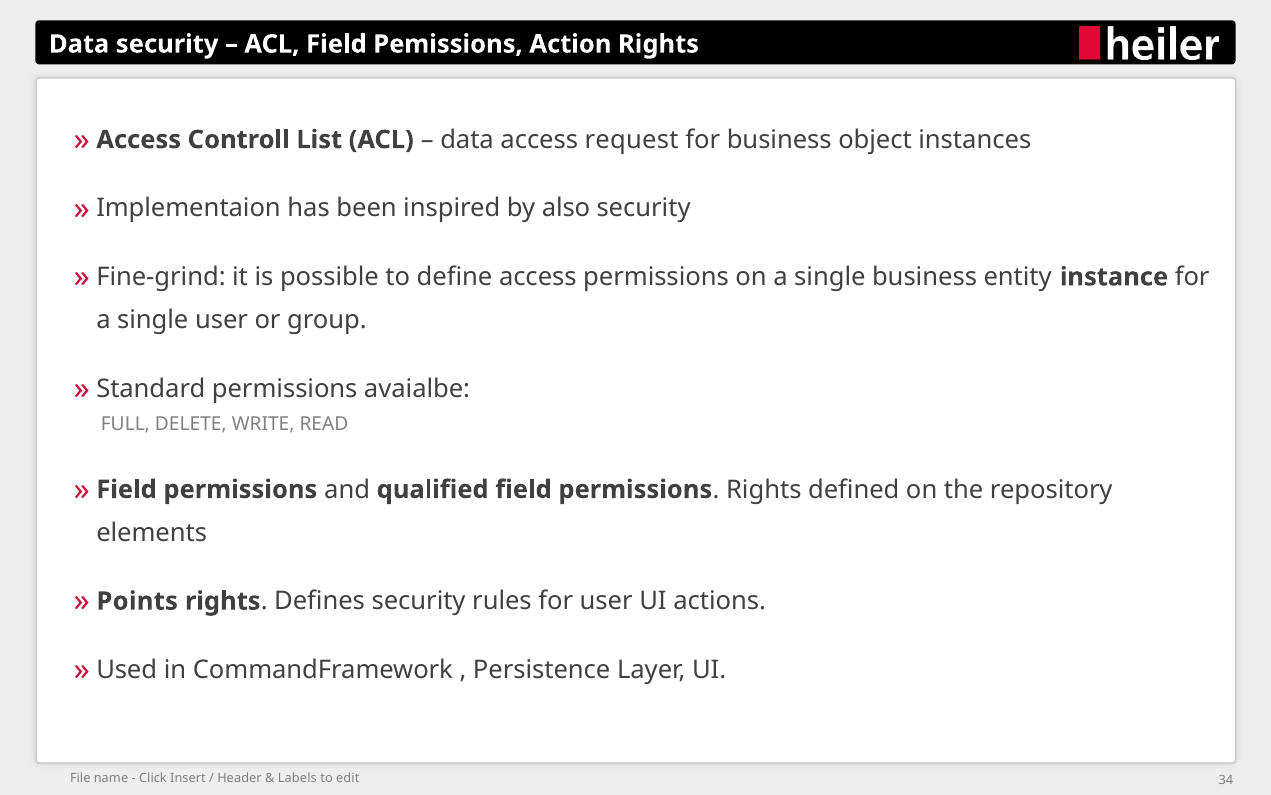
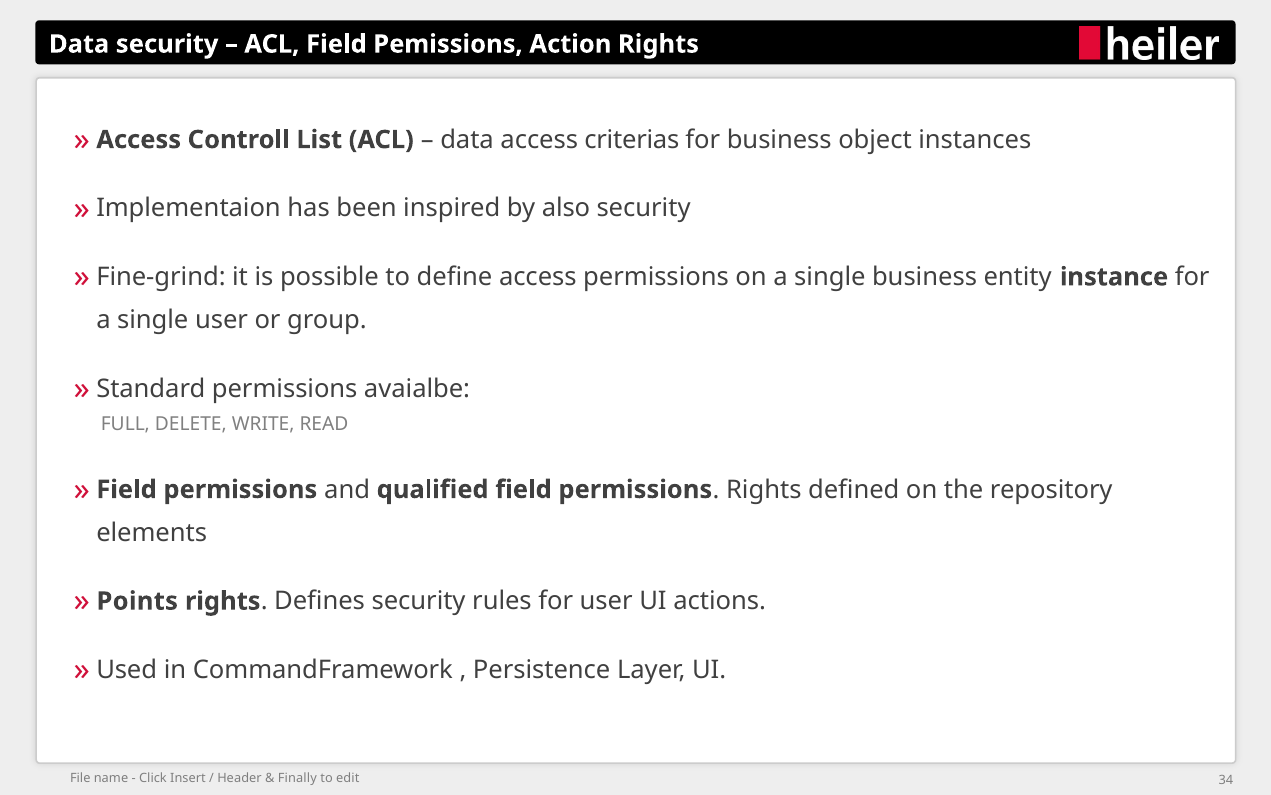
request: request -> criterias
Labels: Labels -> Finally
